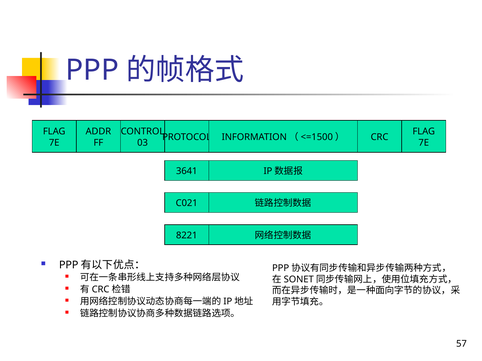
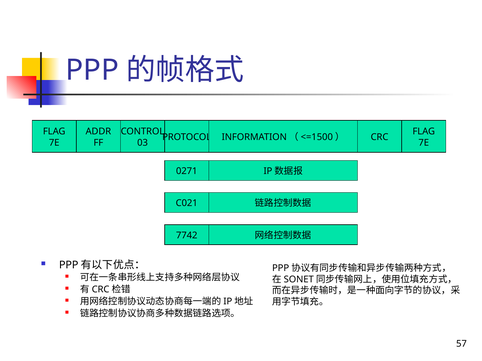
3641: 3641 -> 0271
8221: 8221 -> 7742
